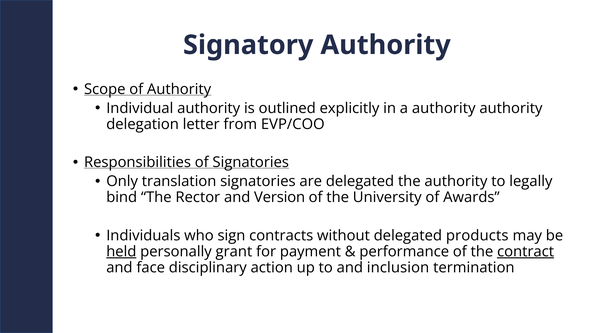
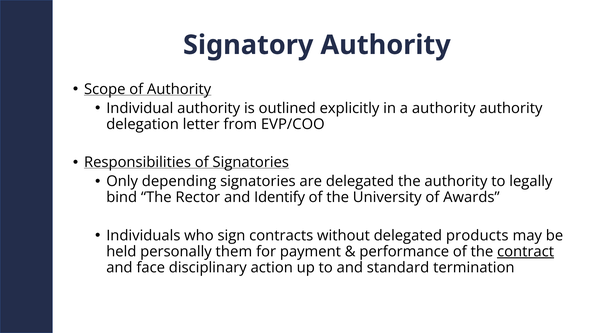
translation: translation -> depending
Version: Version -> Identify
held underline: present -> none
grant: grant -> them
inclusion: inclusion -> standard
